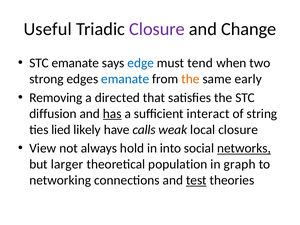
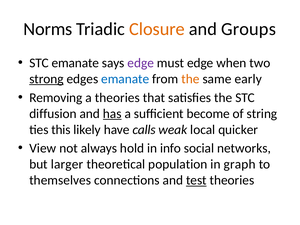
Useful: Useful -> Norms
Closure at (157, 29) colour: purple -> orange
Change: Change -> Groups
edge at (141, 63) colour: blue -> purple
must tend: tend -> edge
strong underline: none -> present
a directed: directed -> theories
interact: interact -> become
lied: lied -> this
local closure: closure -> quicker
into: into -> info
networks underline: present -> none
networking: networking -> themselves
